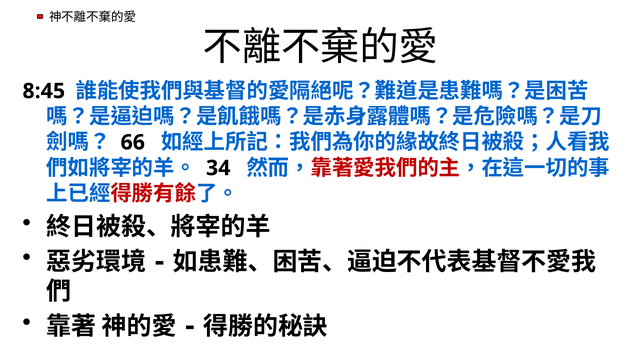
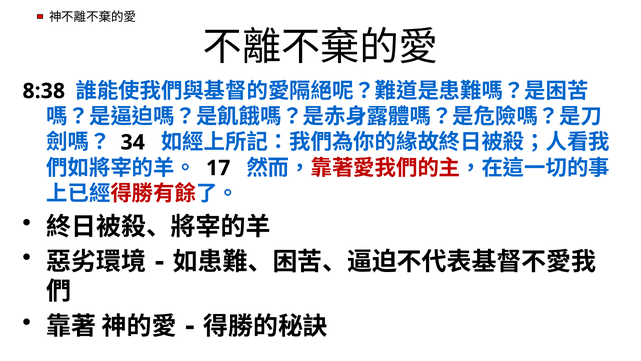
8:45: 8:45 -> 8:38
66: 66 -> 34
34: 34 -> 17
